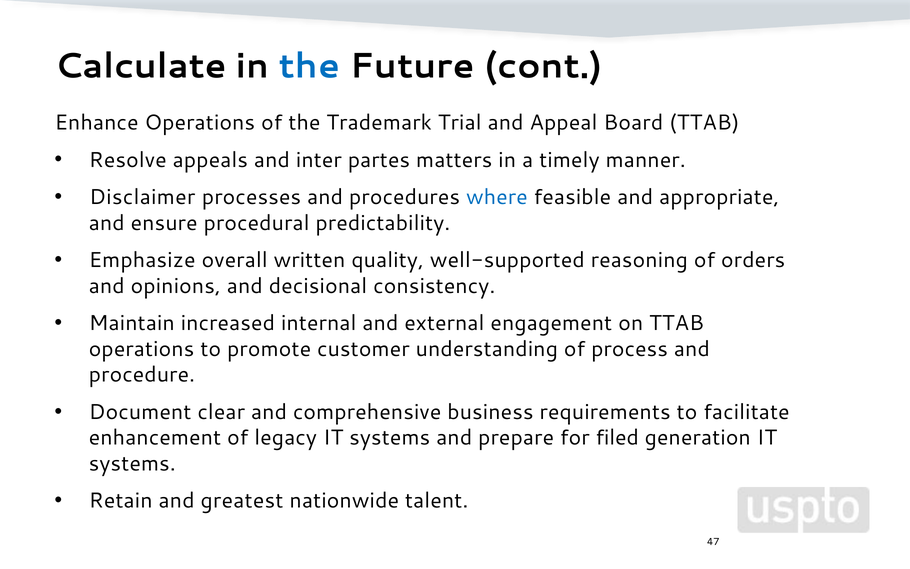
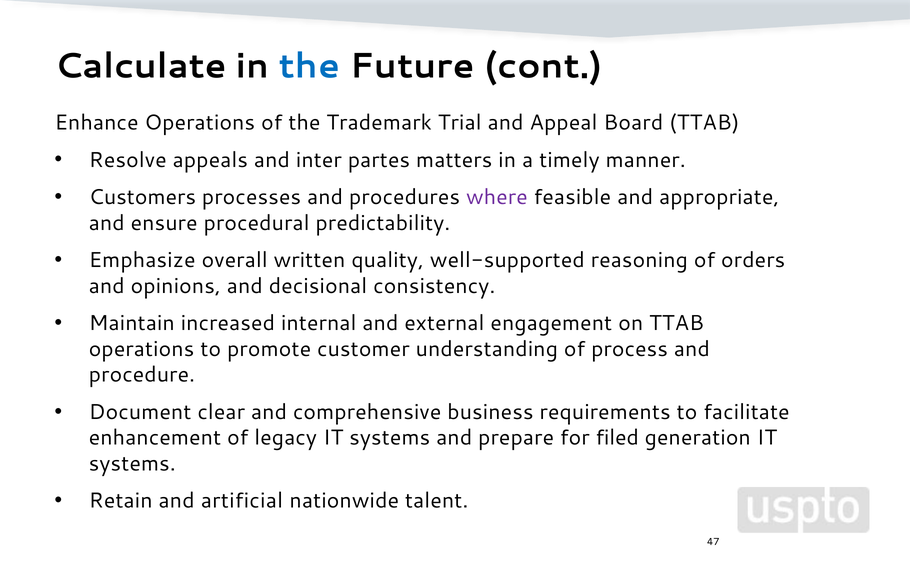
Disclaimer: Disclaimer -> Customers
where colour: blue -> purple
greatest: greatest -> artificial
